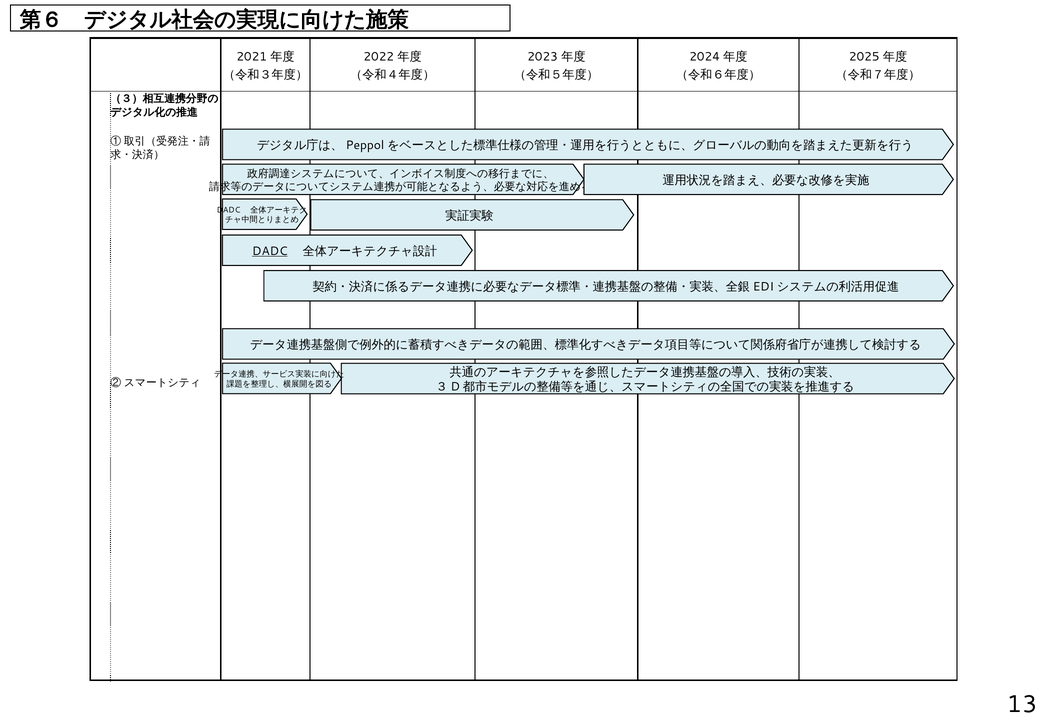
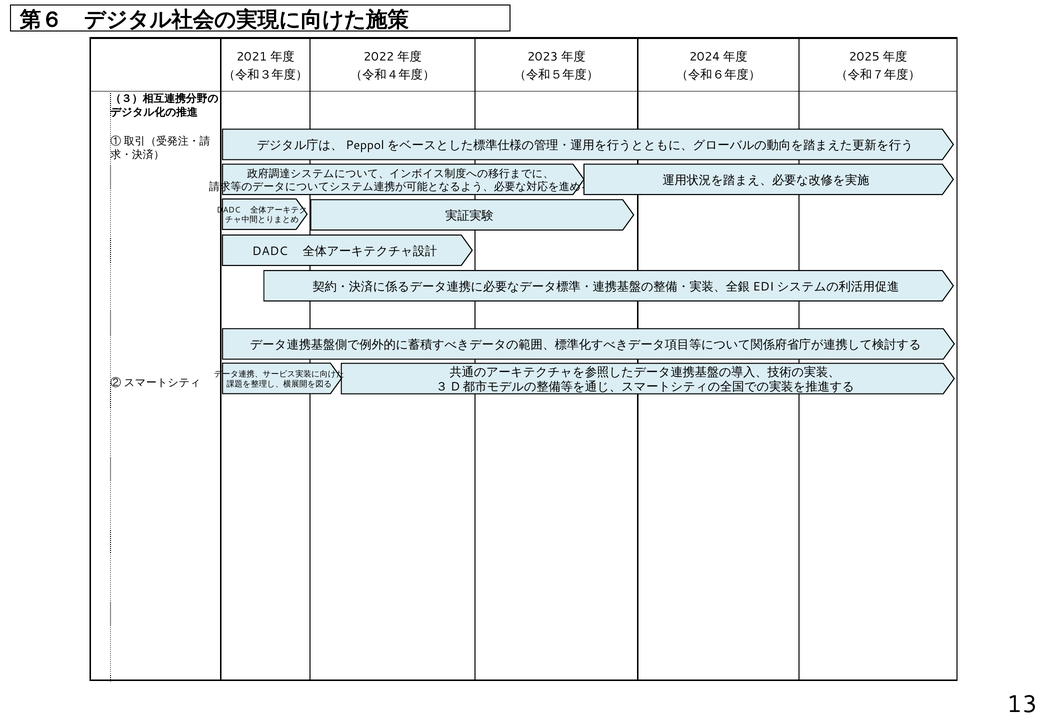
DADC at (270, 251) underline: present -> none
